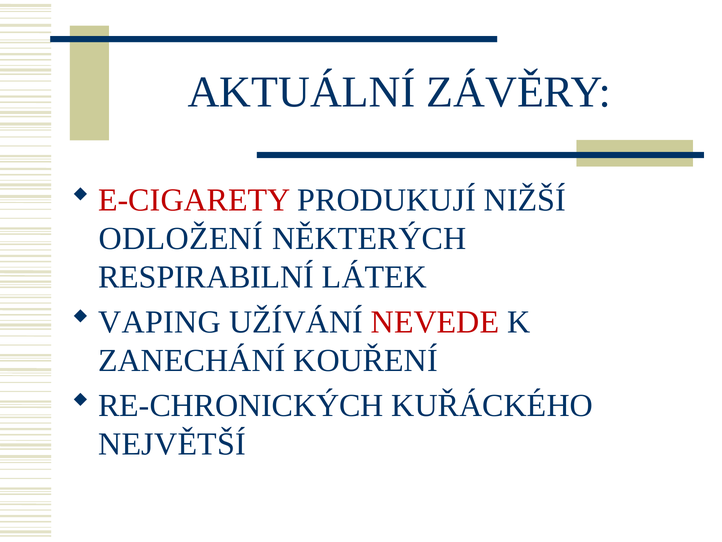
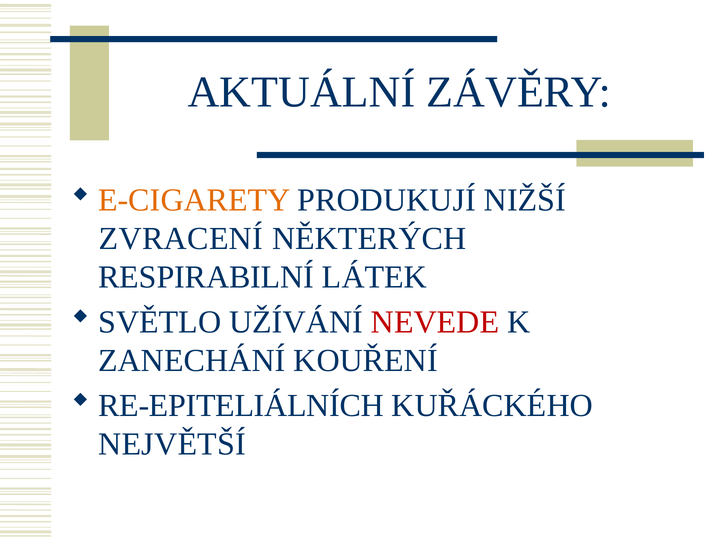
E-CIGARETY colour: red -> orange
ODLOŽENÍ: ODLOŽENÍ -> ZVRACENÍ
VAPING: VAPING -> SVĚTLO
RE-CHRONICKÝCH: RE-CHRONICKÝCH -> RE-EPITELIÁLNÍCH
